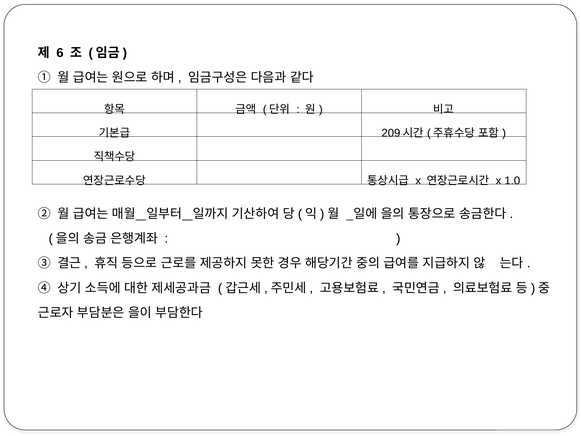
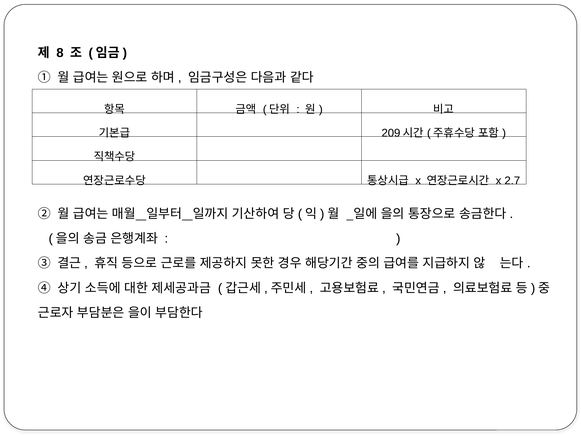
6: 6 -> 8
1.0: 1.0 -> 2.7
